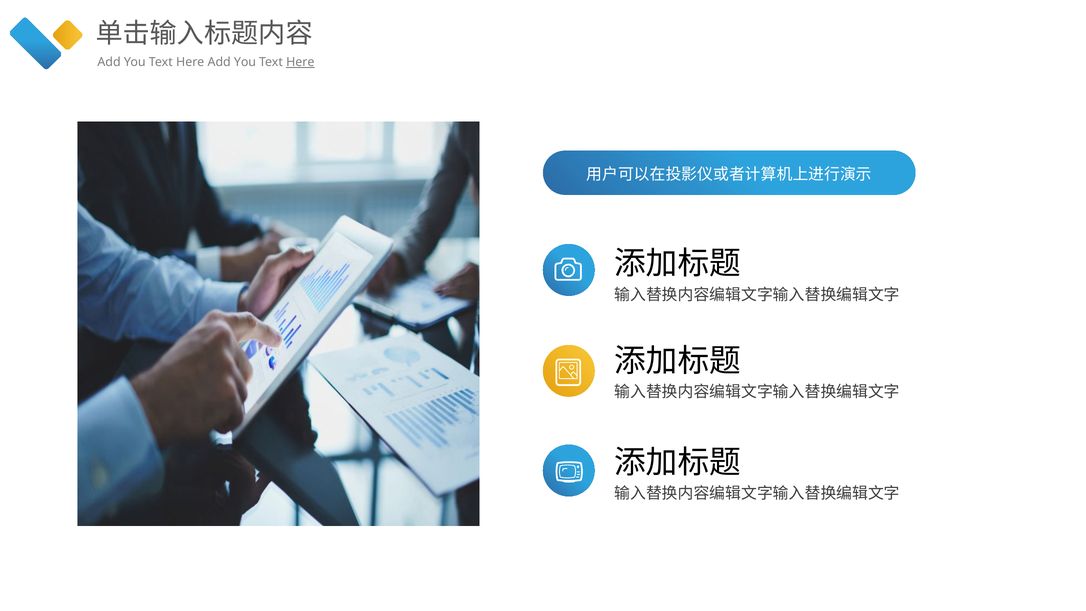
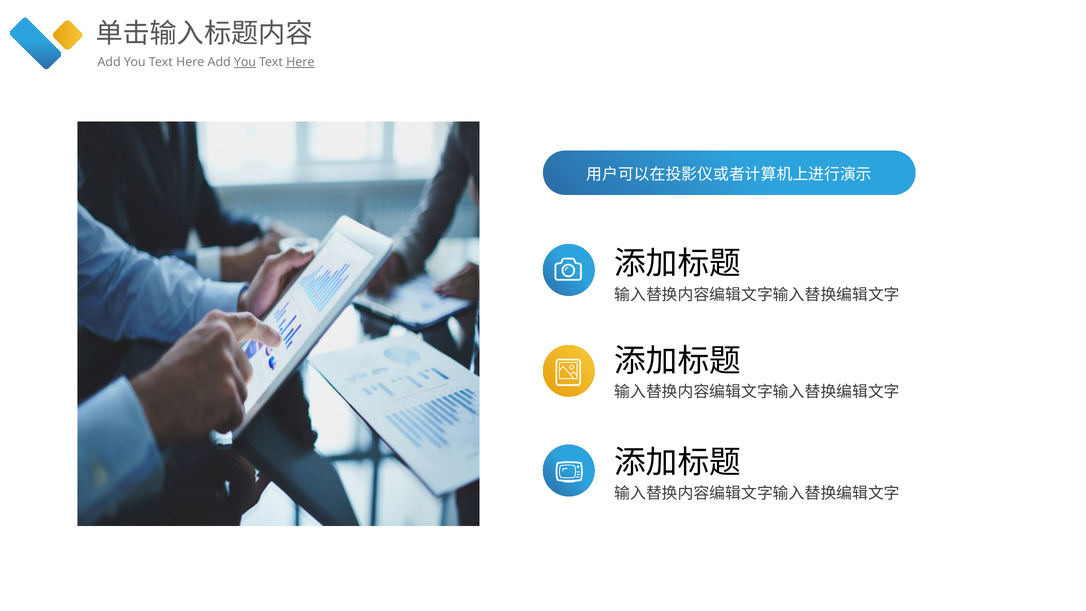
You at (245, 62) underline: none -> present
